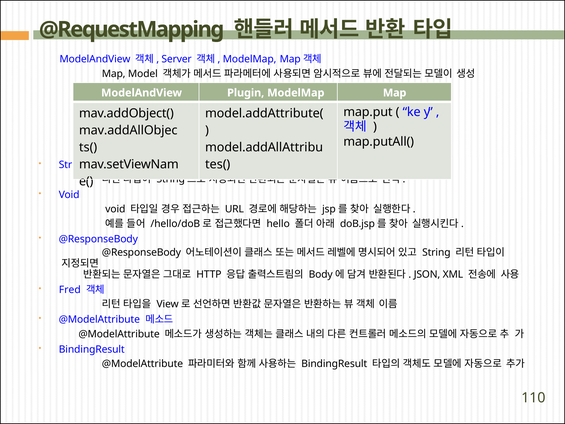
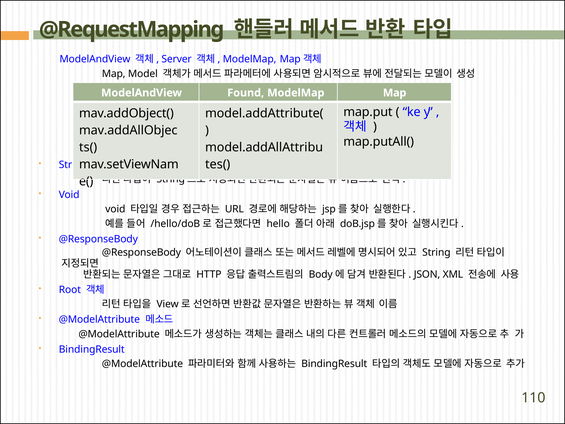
Plugin: Plugin -> Found
Fred: Fred -> Root
